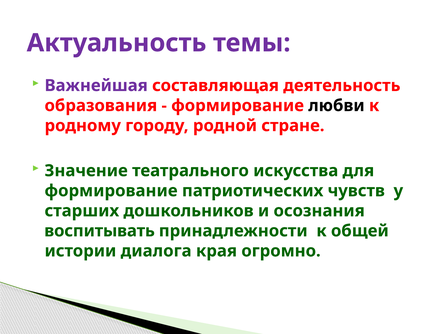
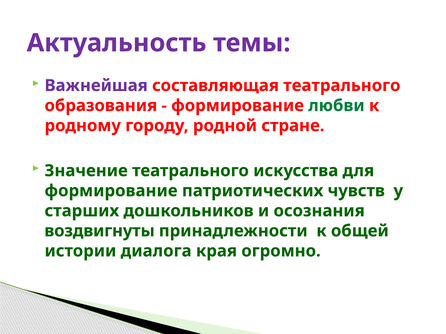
составляющая деятельность: деятельность -> театрального
любви colour: black -> green
воспитывать: воспитывать -> воздвигнуты
